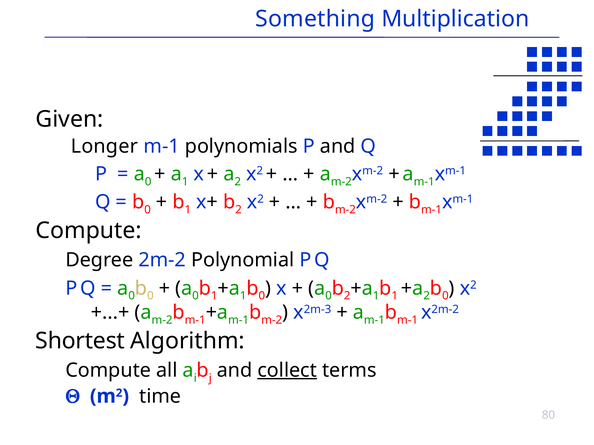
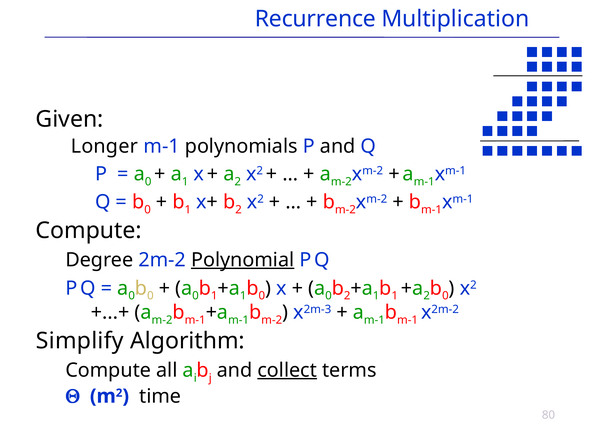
Something: Something -> Recurrence
Polynomial underline: none -> present
Shortest: Shortest -> Simplify
